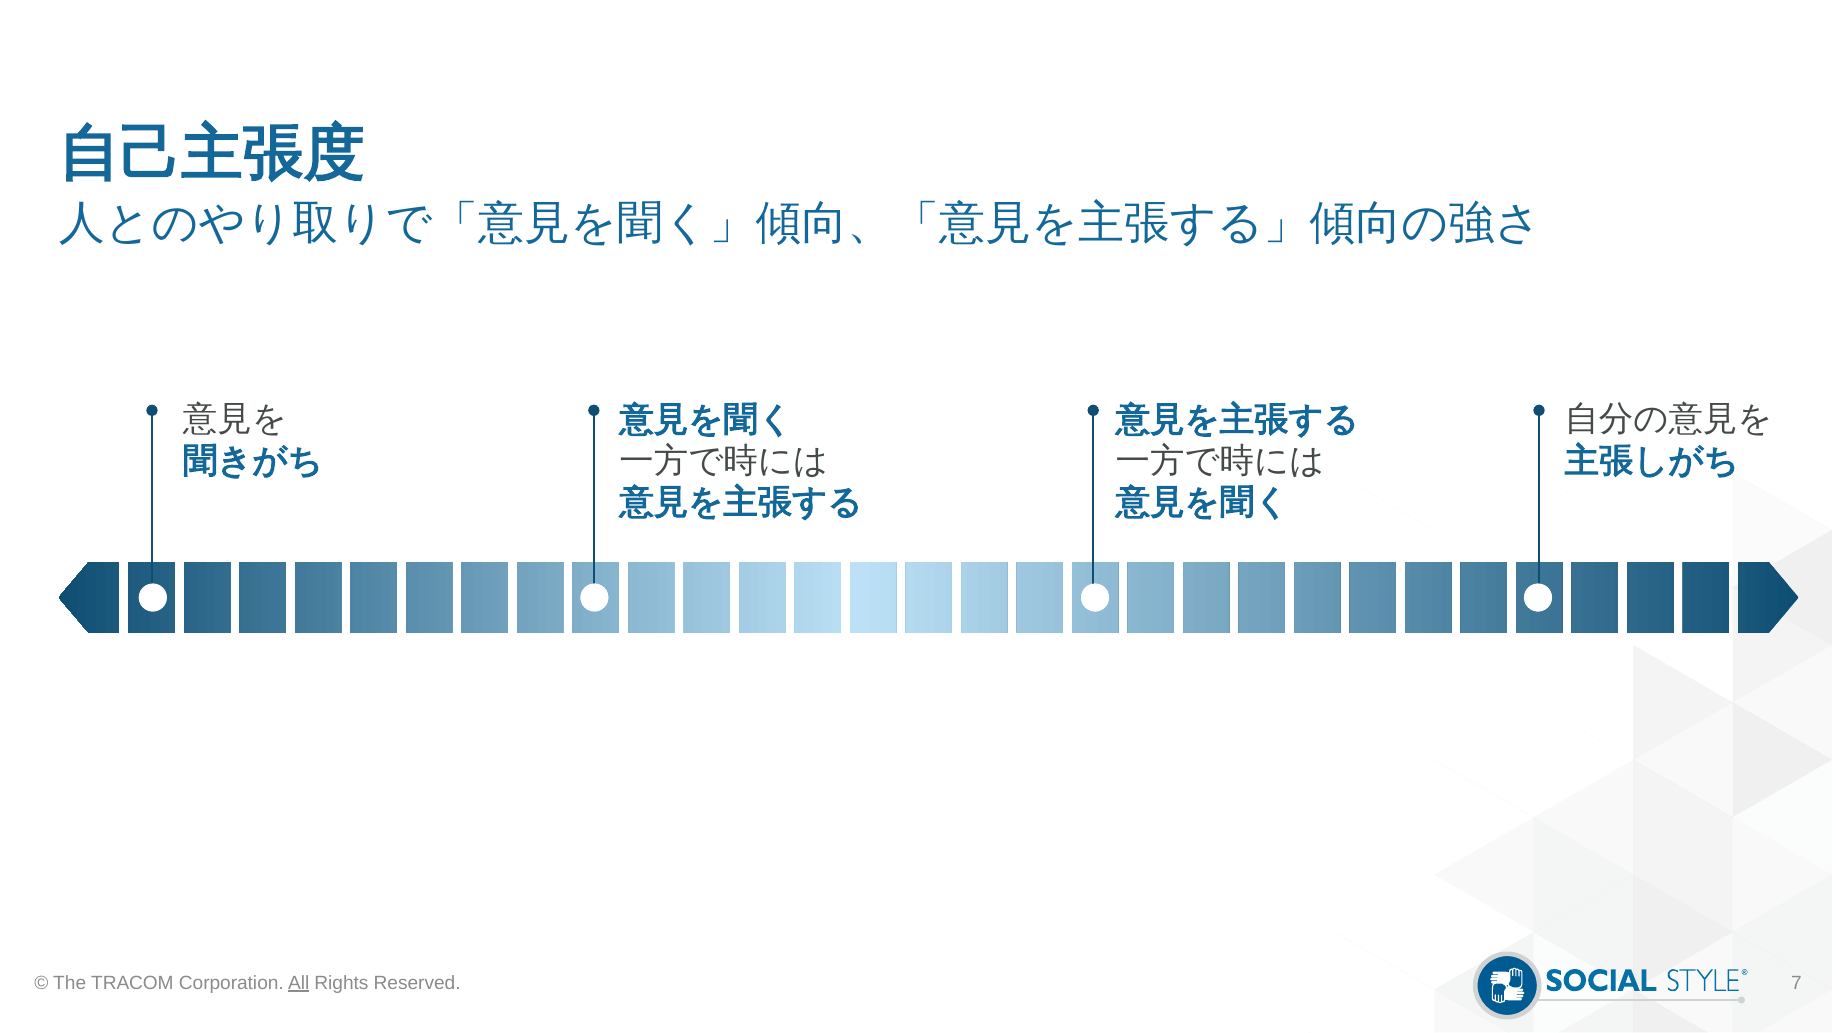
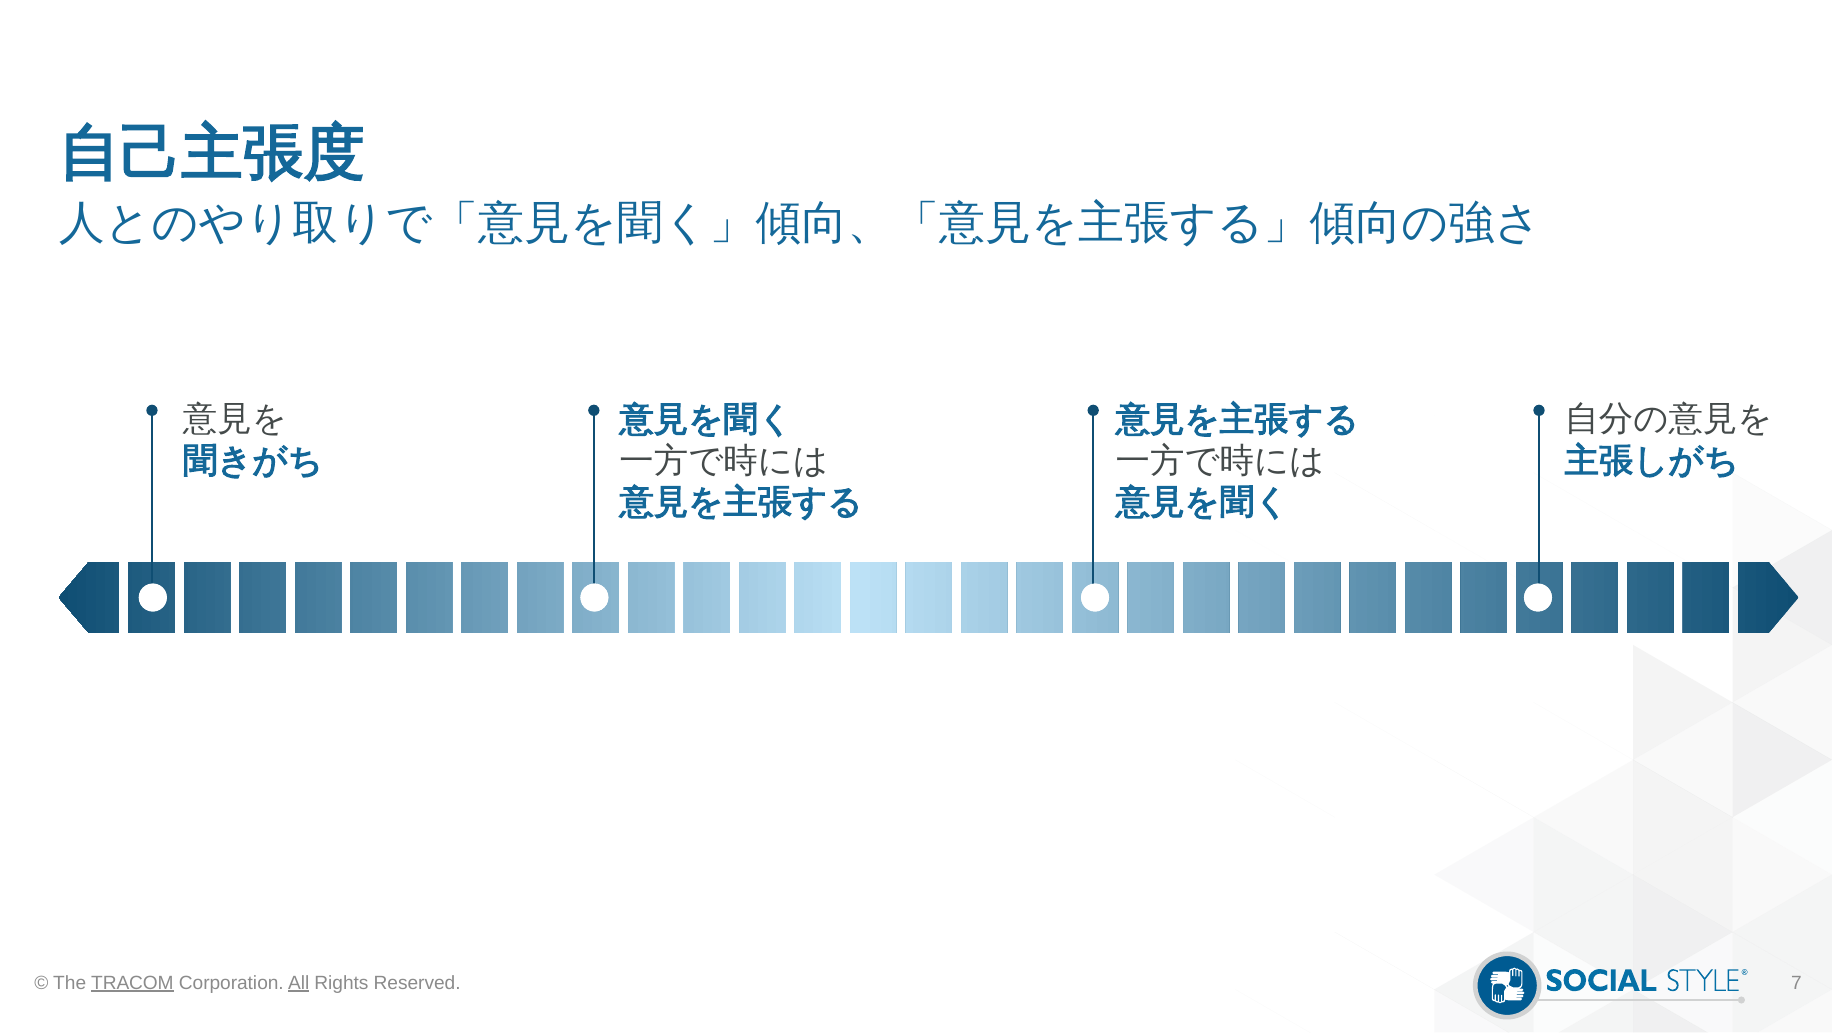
TRACOM underline: none -> present
